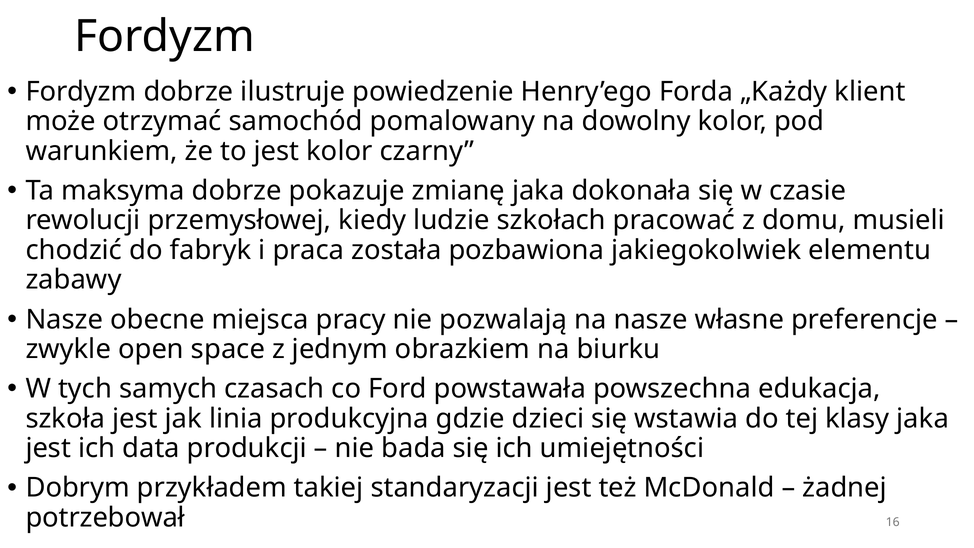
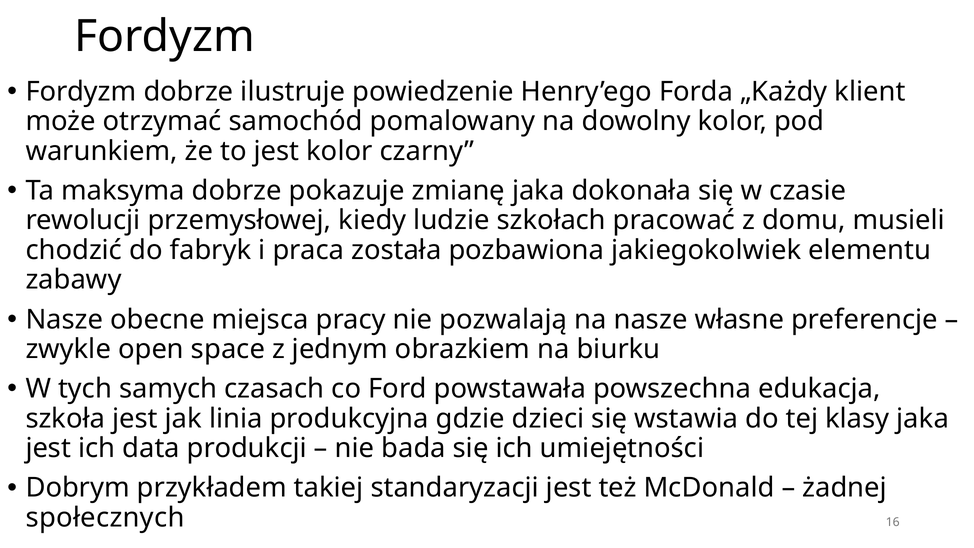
potrzebował: potrzebował -> społecznych
